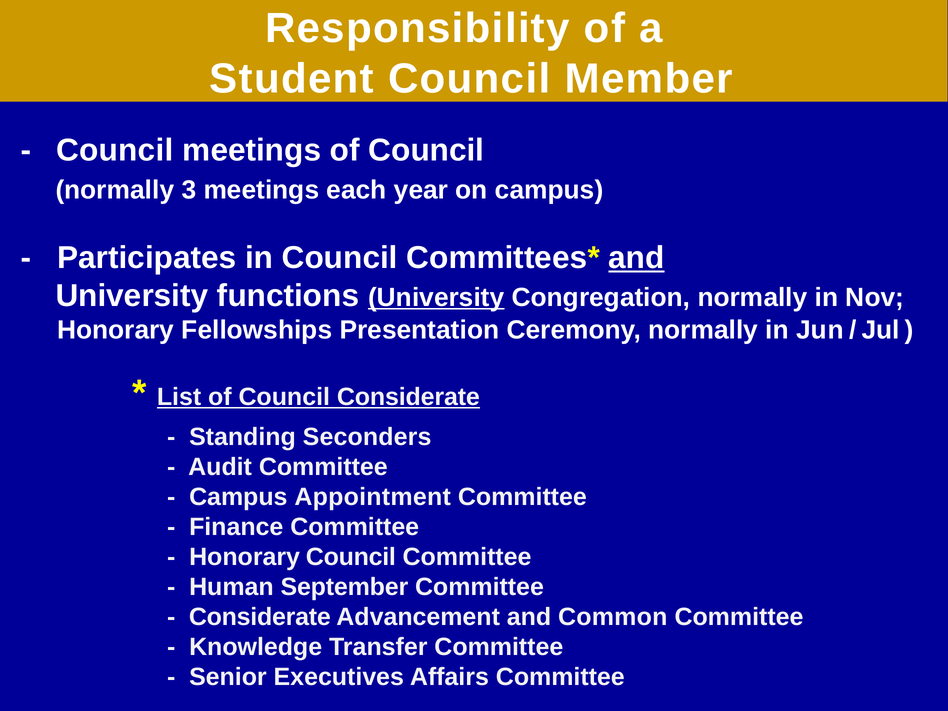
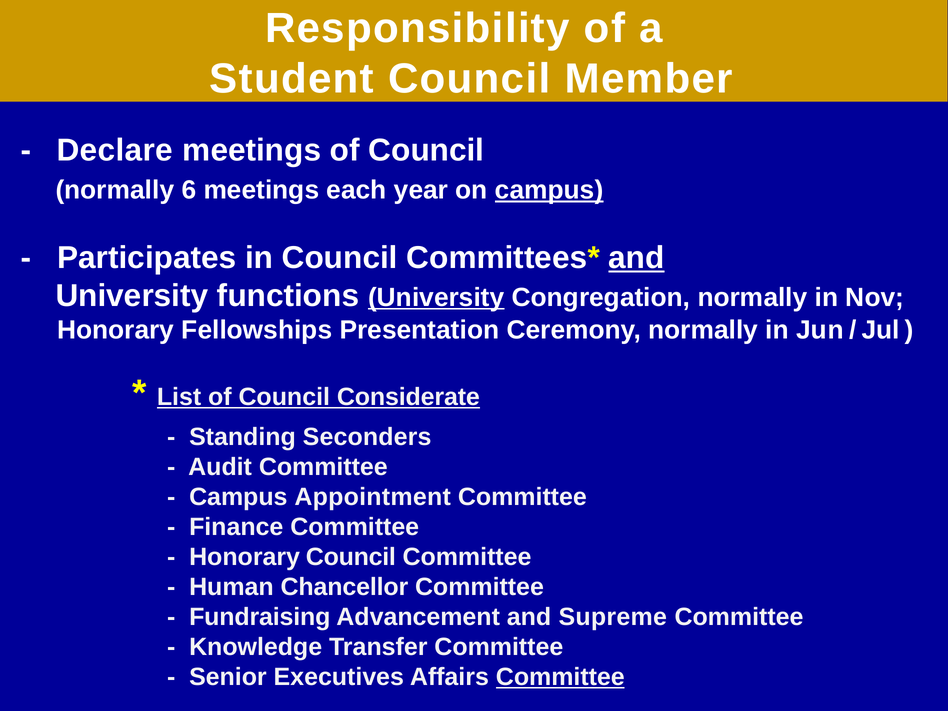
Council at (115, 151): Council -> Declare
3: 3 -> 6
campus at (549, 190) underline: none -> present
September: September -> Chancellor
Considerate at (260, 617): Considerate -> Fundraising
Common: Common -> Supreme
Committee at (560, 677) underline: none -> present
